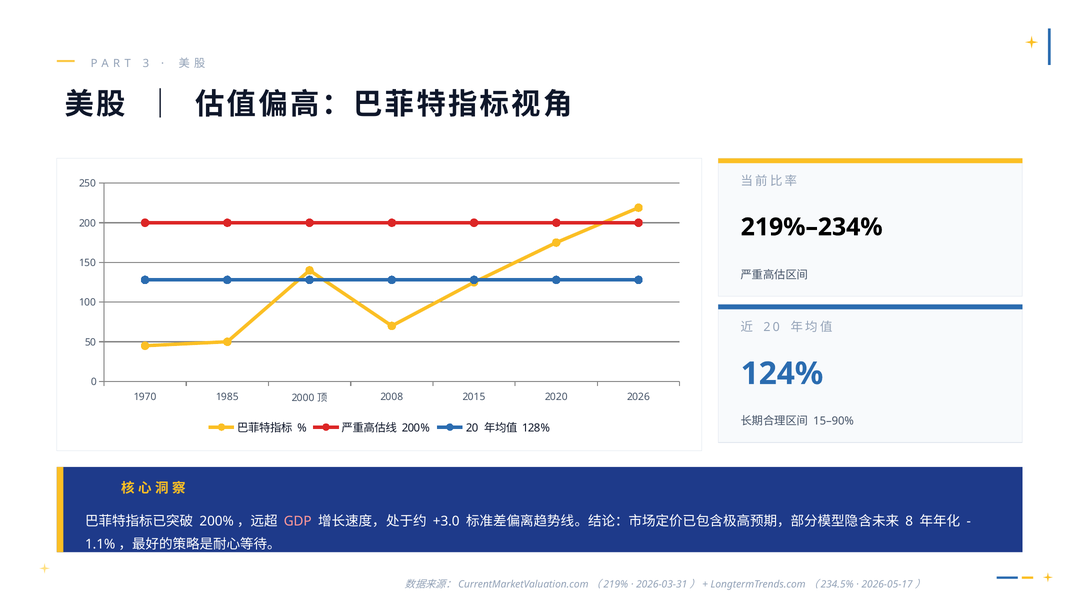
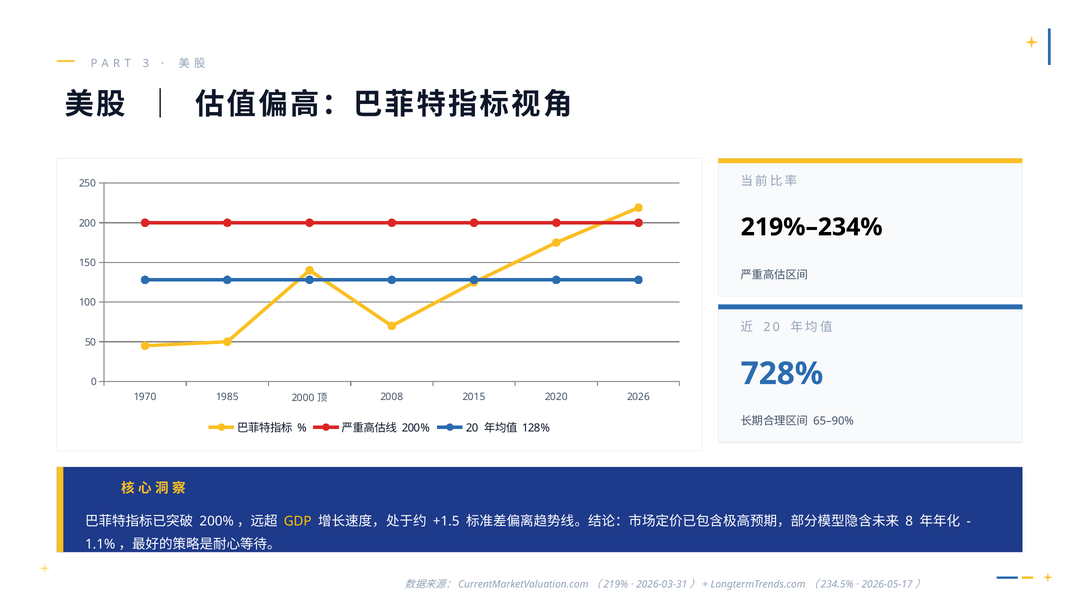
124%: 124% -> 728%
15–90%: 15–90% -> 65–90%
GDP colour: pink -> yellow
+3.0: +3.0 -> +1.5
